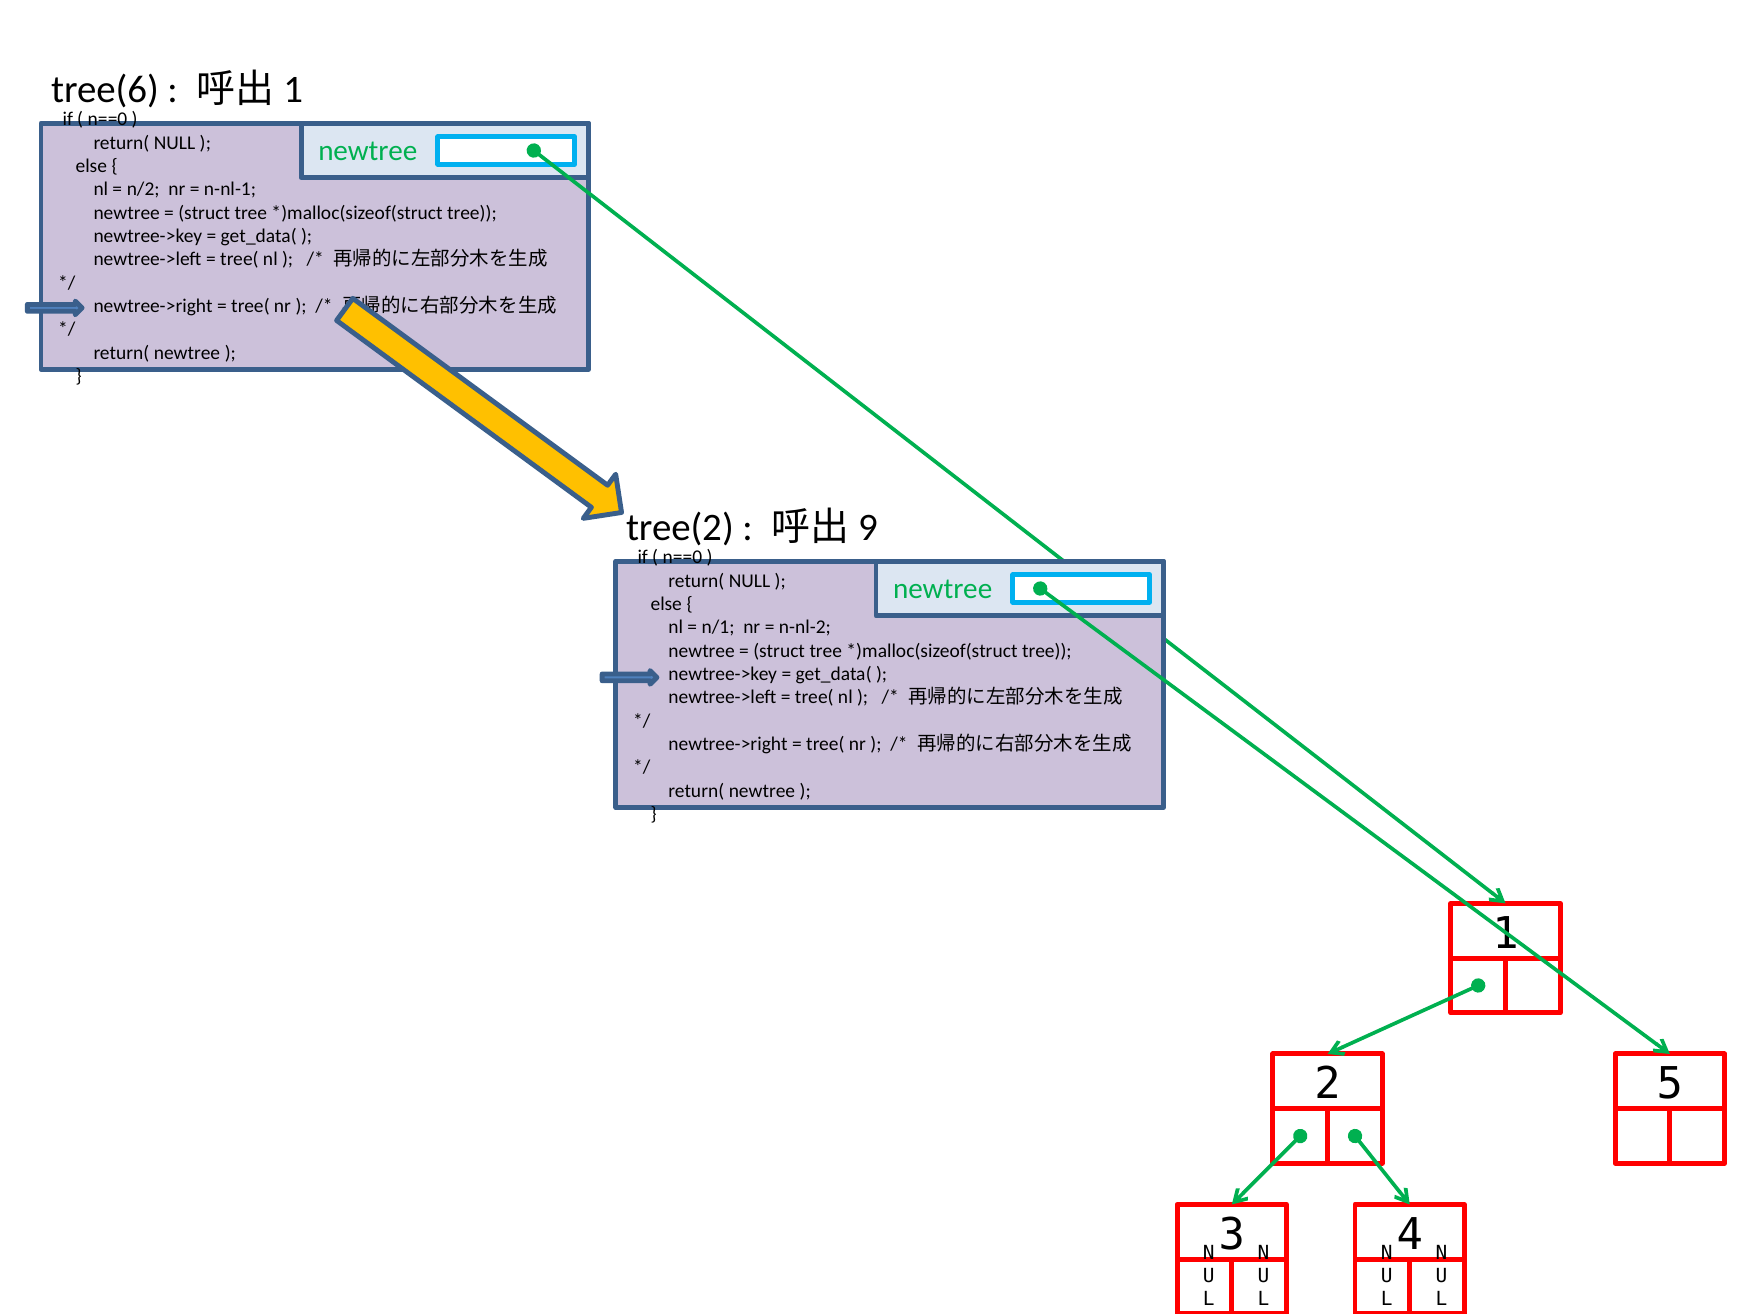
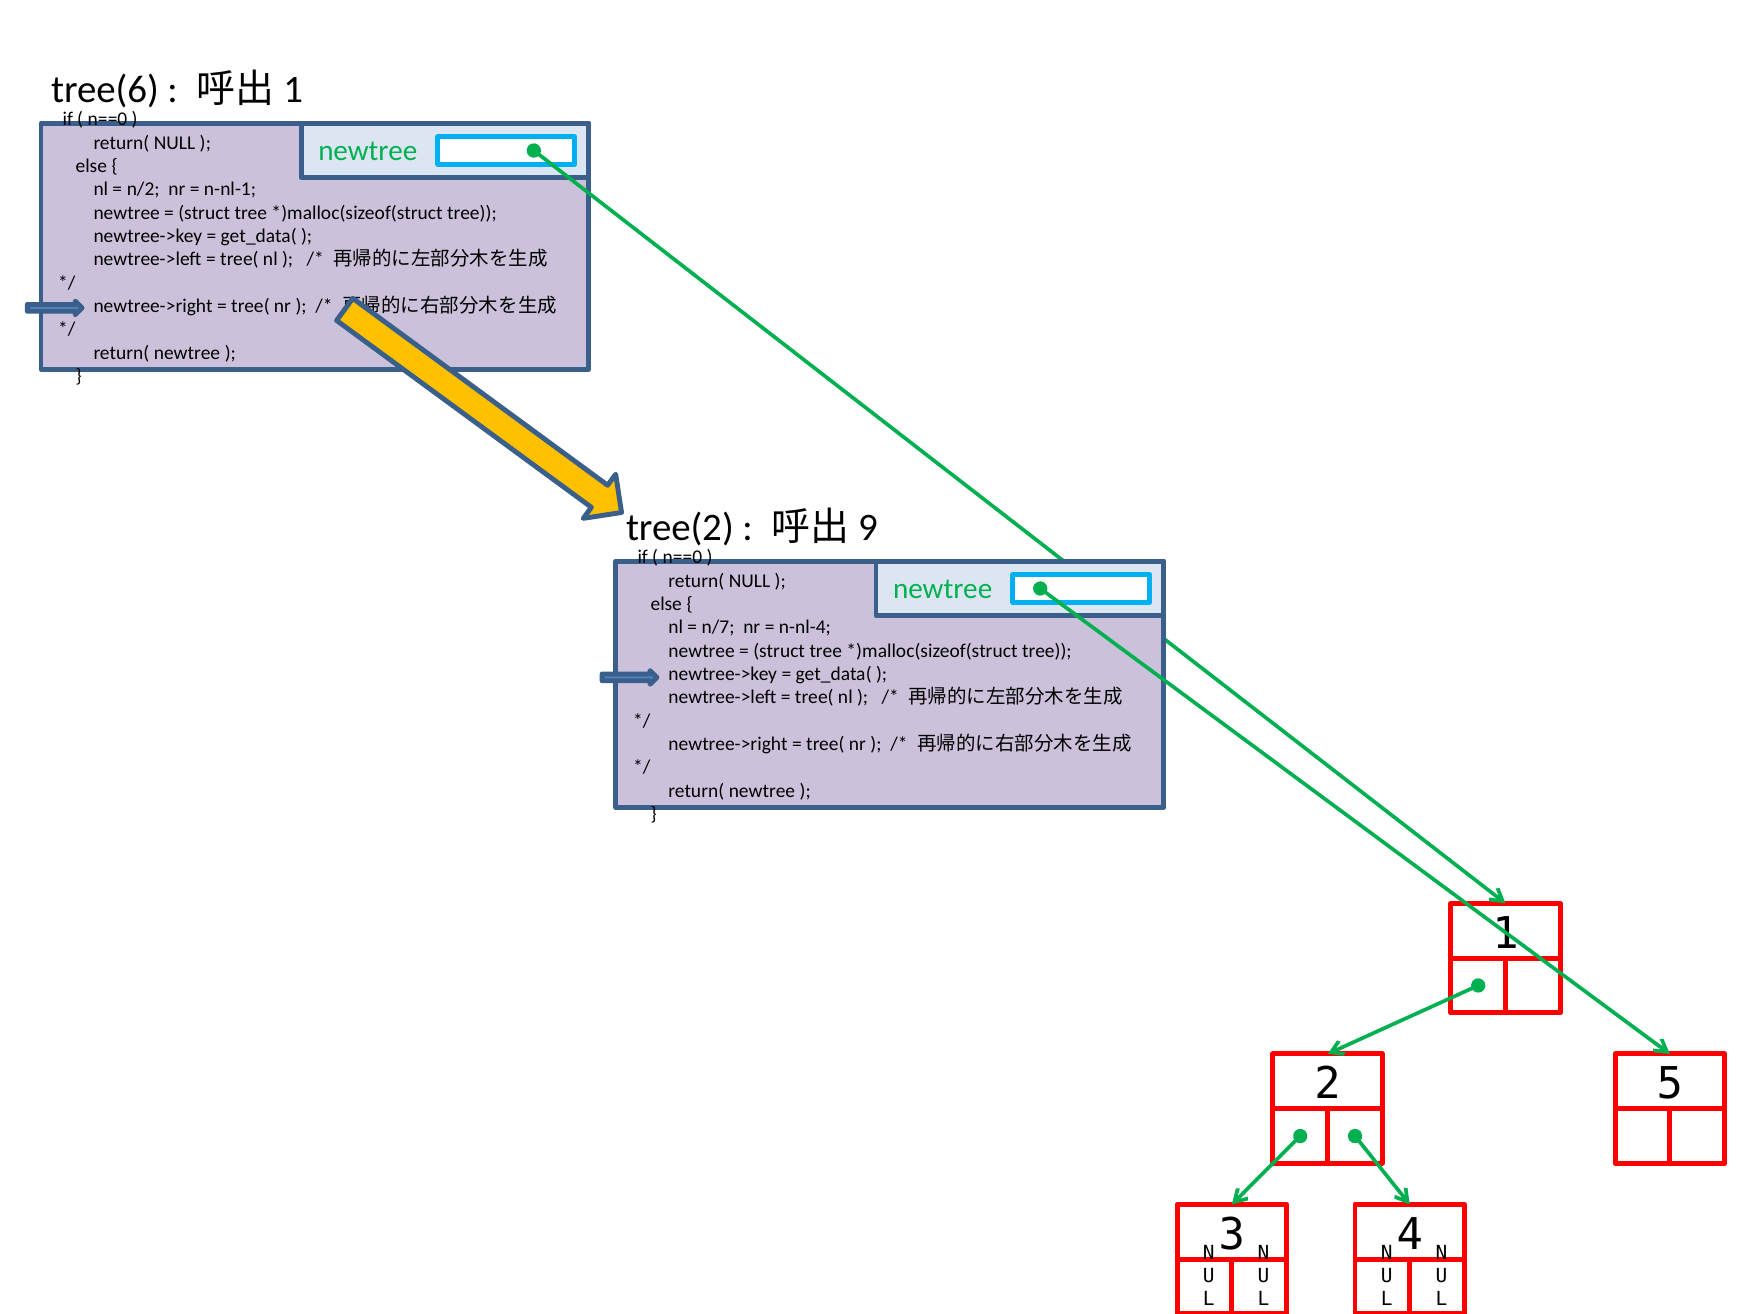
n/1: n/1 -> n/7
n-nl-2: n-nl-2 -> n-nl-4
